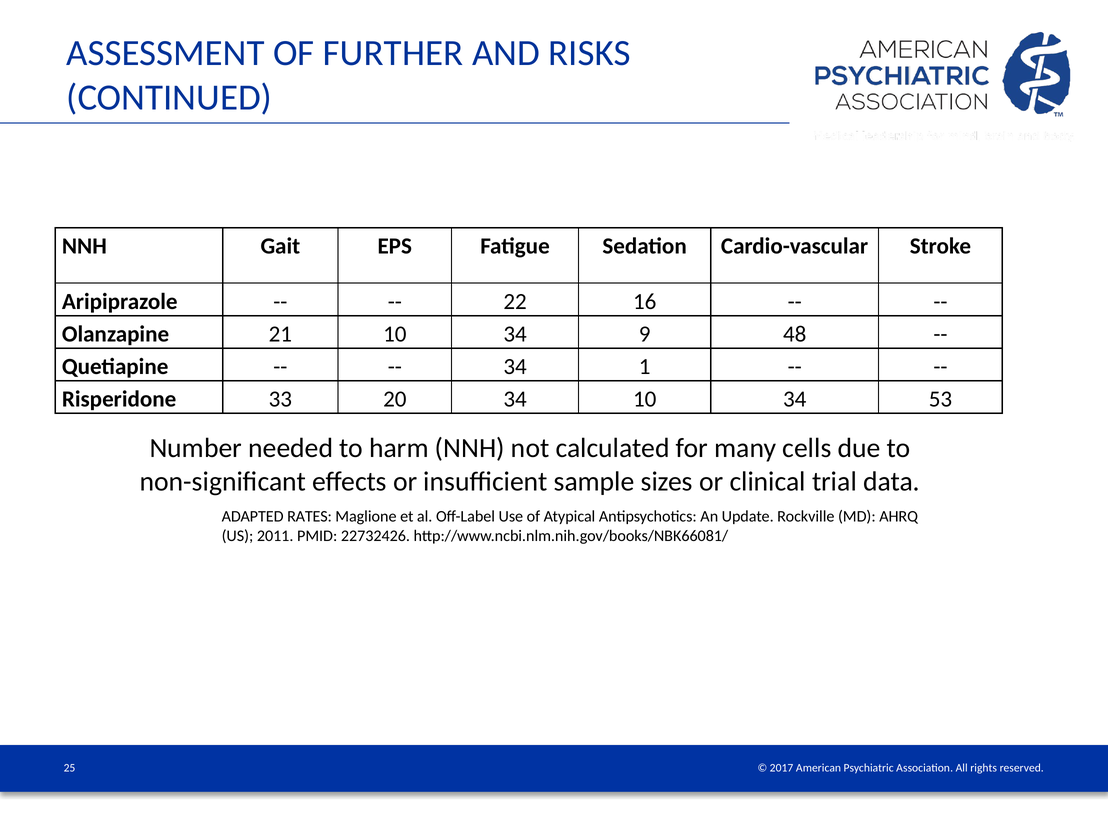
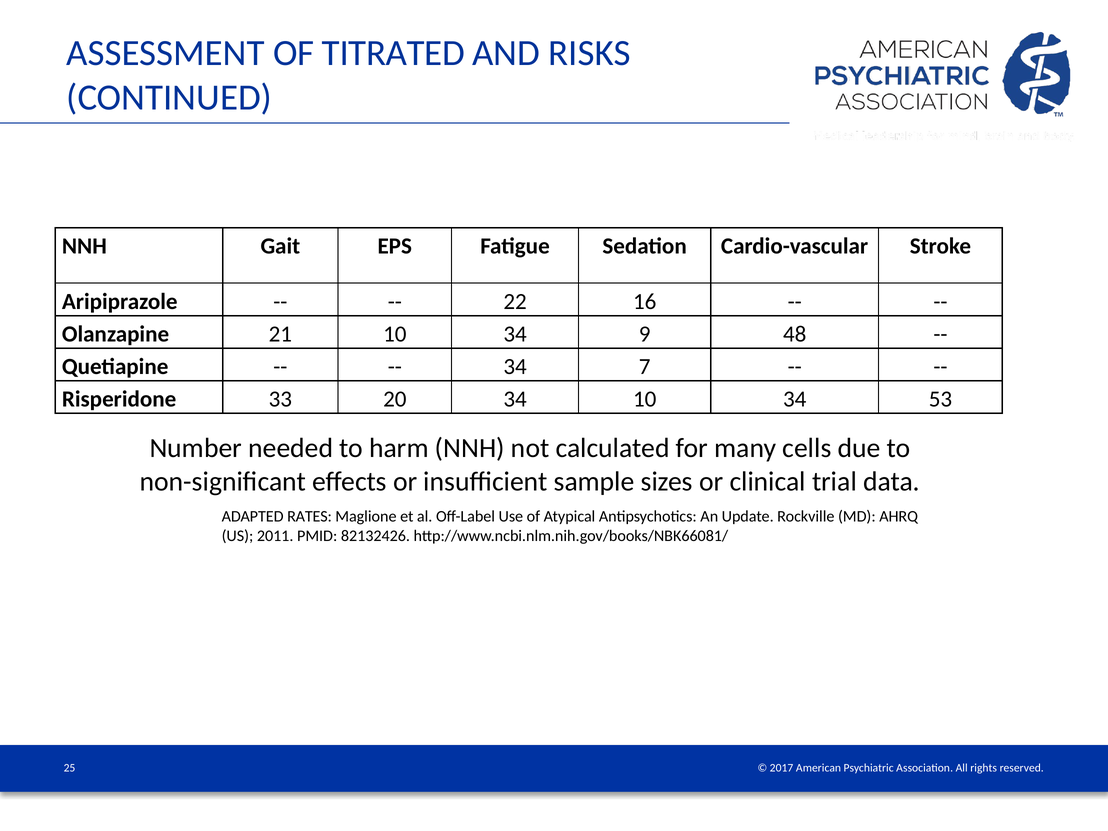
FURTHER: FURTHER -> TITRATED
1: 1 -> 7
22732426: 22732426 -> 82132426
